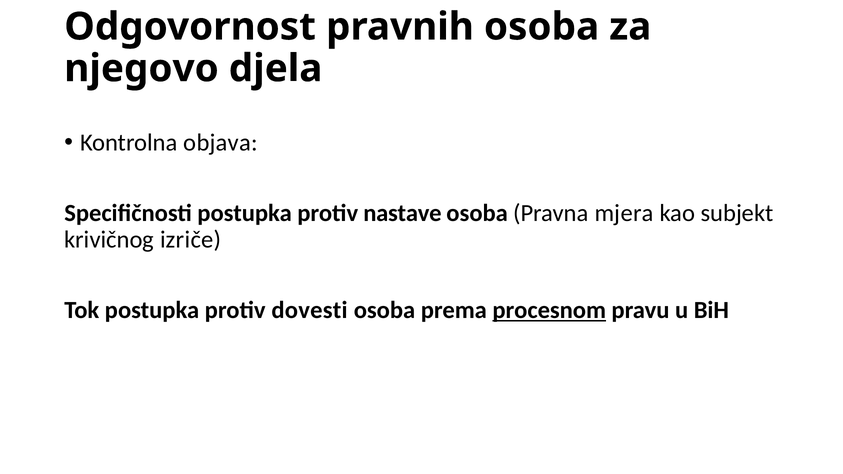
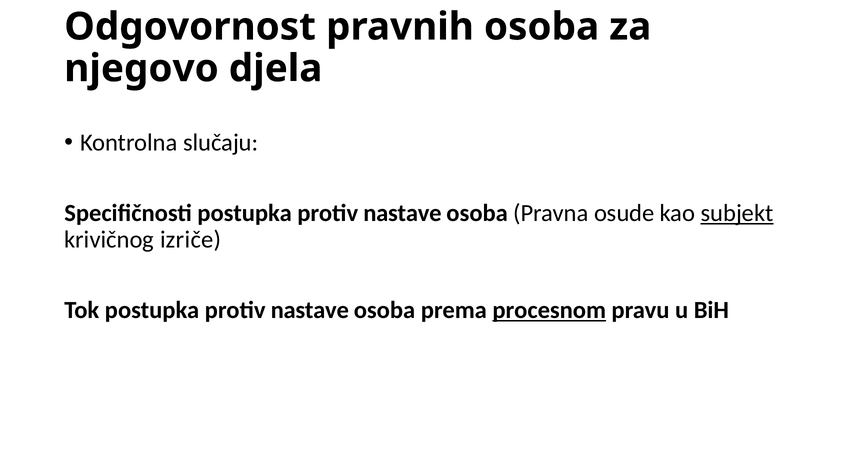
objava: objava -> slučaju
mjera: mjera -> osude
subjekt underline: none -> present
Tok postupka protiv dovesti: dovesti -> nastave
